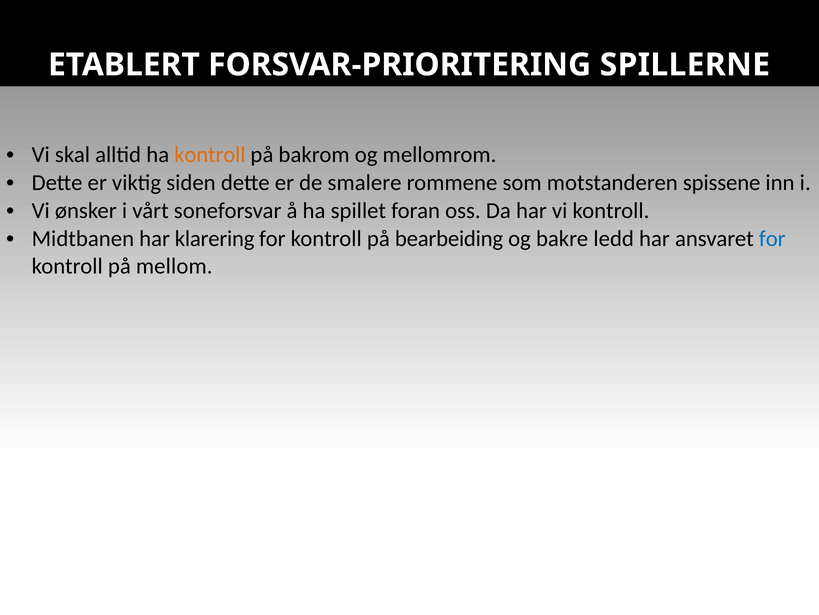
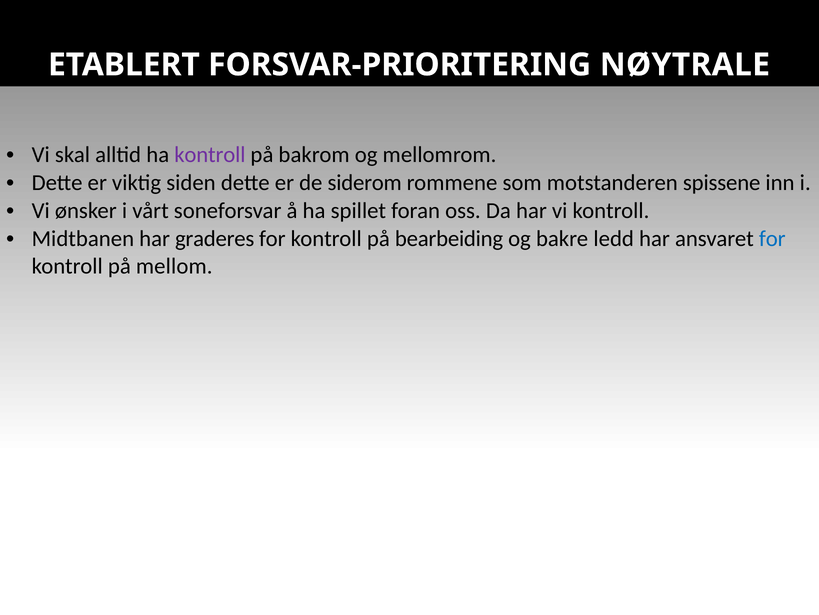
SPILLERNE: SPILLERNE -> NØYTRALE
kontroll at (210, 155) colour: orange -> purple
smalere: smalere -> siderom
klarering: klarering -> graderes
